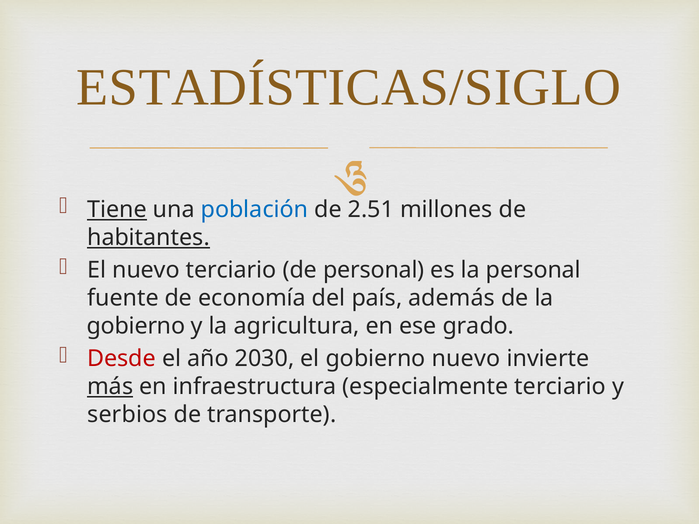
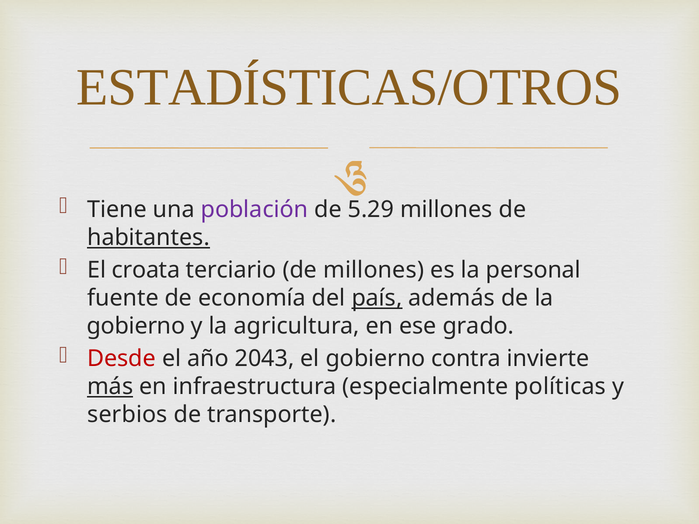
ESTADÍSTICAS/SIGLO: ESTADÍSTICAS/SIGLO -> ESTADÍSTICAS/OTROS
Tiene underline: present -> none
población colour: blue -> purple
2.51: 2.51 -> 5.29
El nuevo: nuevo -> croata
de personal: personal -> millones
país underline: none -> present
2030: 2030 -> 2043
gobierno nuevo: nuevo -> contra
especialmente terciario: terciario -> políticas
